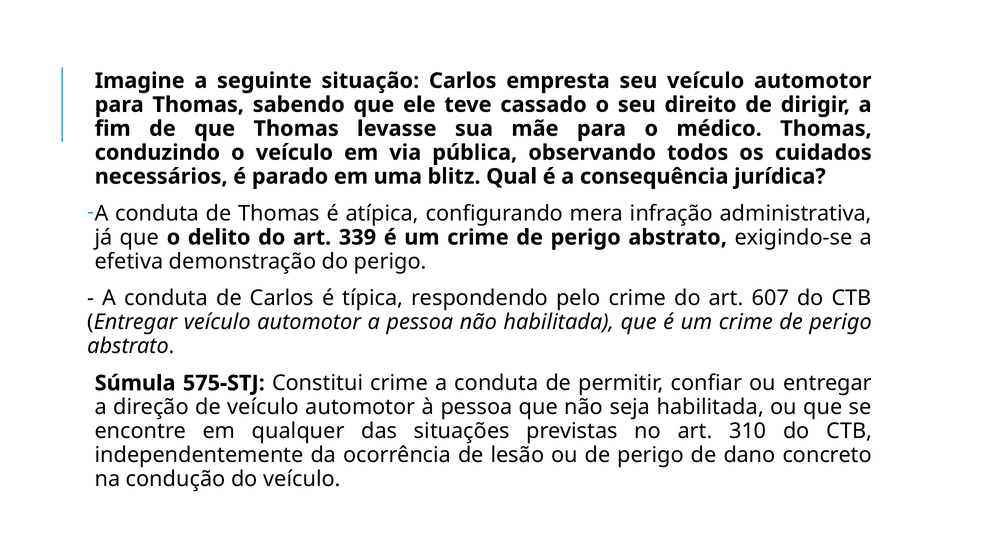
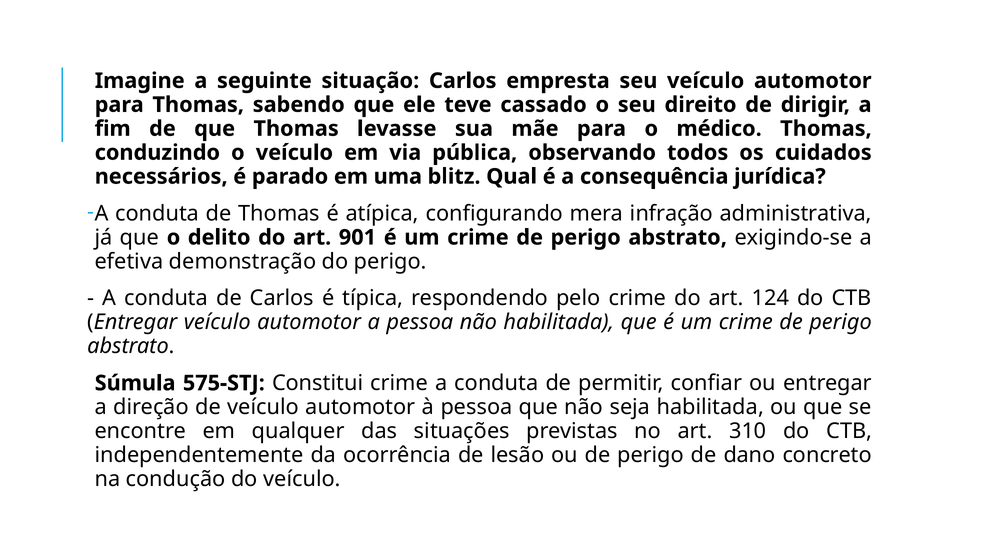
339: 339 -> 901
607: 607 -> 124
